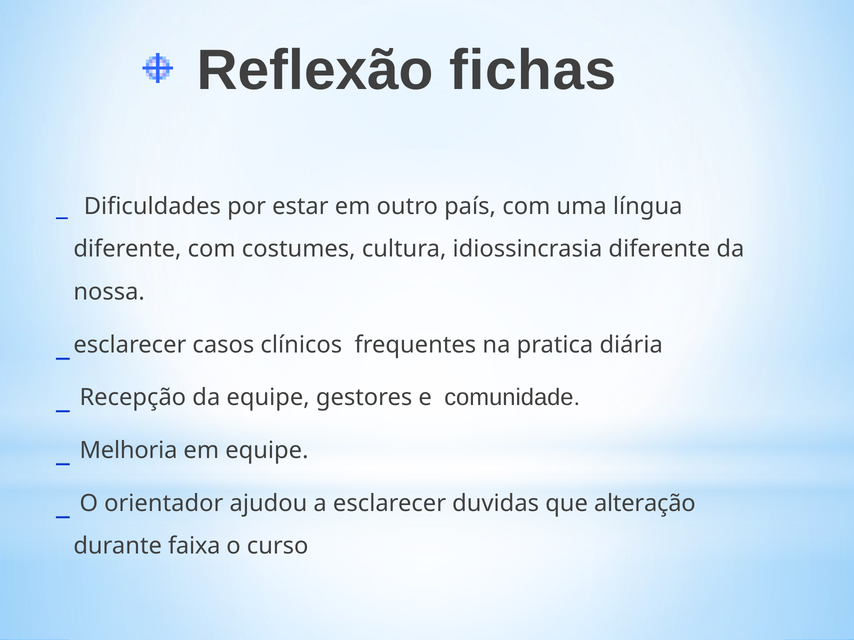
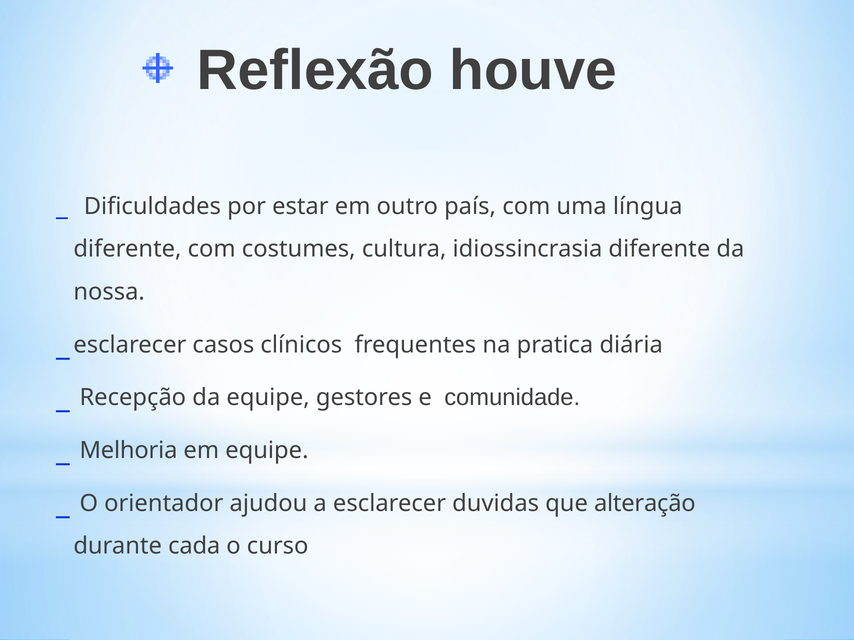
fichas: fichas -> houve
faixa: faixa -> cada
